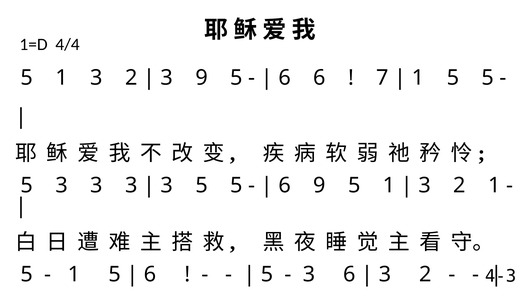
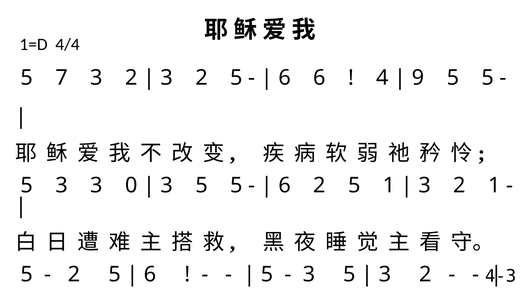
1 at (62, 78): 1 -> 7
9 at (202, 78): 9 -> 2
7: 7 -> 4
1 at (418, 78): 1 -> 9
3 3 3: 3 -> 0
6 9: 9 -> 2
1 at (74, 275): 1 -> 2
6 at (349, 275): 6 -> 5
